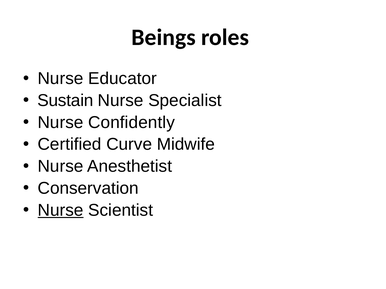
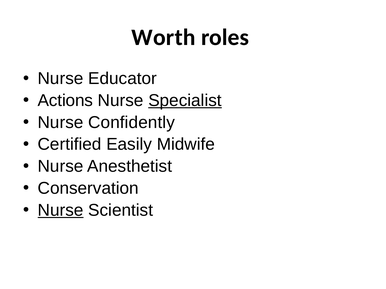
Beings: Beings -> Worth
Sustain: Sustain -> Actions
Specialist underline: none -> present
Curve: Curve -> Easily
